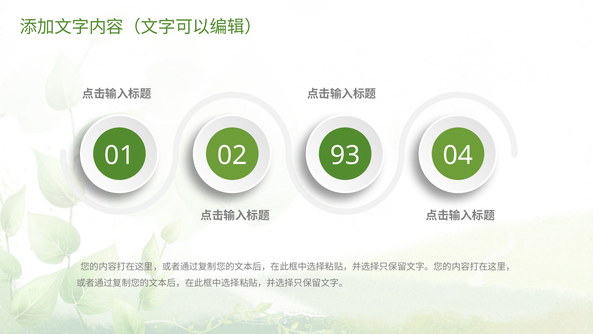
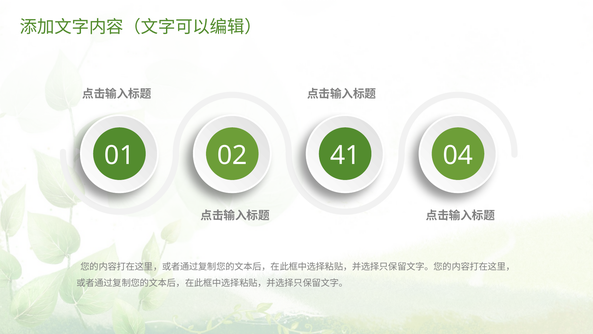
93: 93 -> 41
